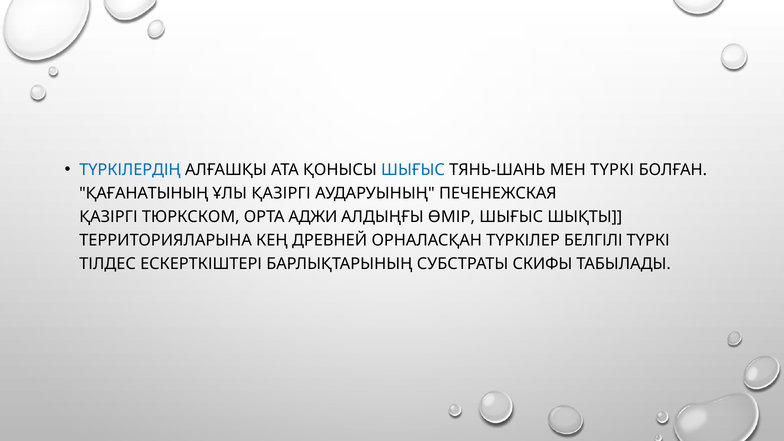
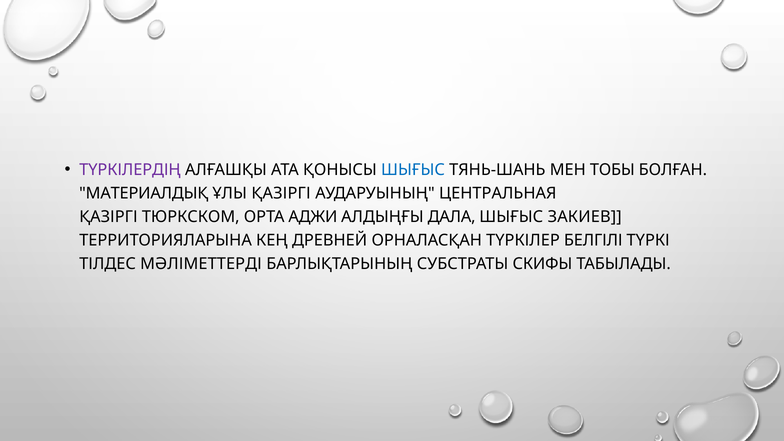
ТҮРКІЛЕРДІҢ colour: blue -> purple
МЕН ТҮРКІ: ТҮРКІ -> ТОБЫ
ҚАҒАНАТЫНЫҢ: ҚАҒАНАТЫНЫҢ -> МАТЕРИАЛДЫҚ
ПЕЧЕНЕЖСКАЯ: ПЕЧЕНЕЖСКАЯ -> ЦЕНТРАЛЬНАЯ
ӨМІР: ӨМІР -> ДАЛА
ШЫҚТЫ: ШЫҚТЫ -> ЗАКИЕВ
ЕСКЕРТКІШТЕРІ: ЕСКЕРТКІШТЕРІ -> МӘЛІМЕТТЕРДІ
